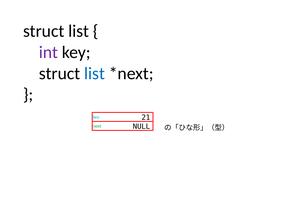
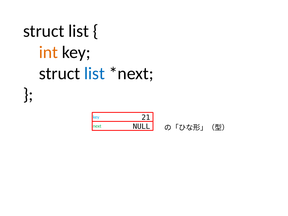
int colour: purple -> orange
